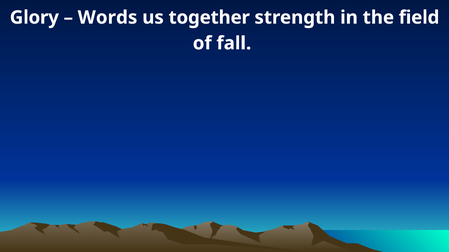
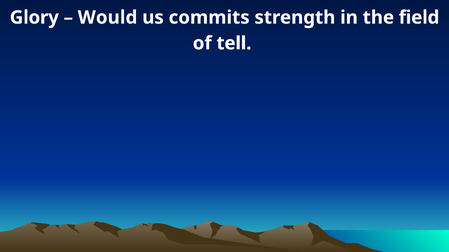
Words: Words -> Would
together: together -> commits
fall: fall -> tell
